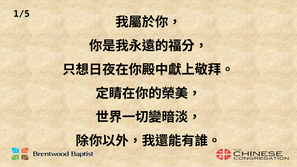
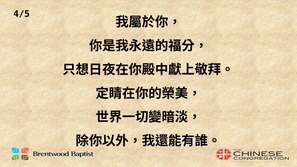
1/5: 1/5 -> 4/5
